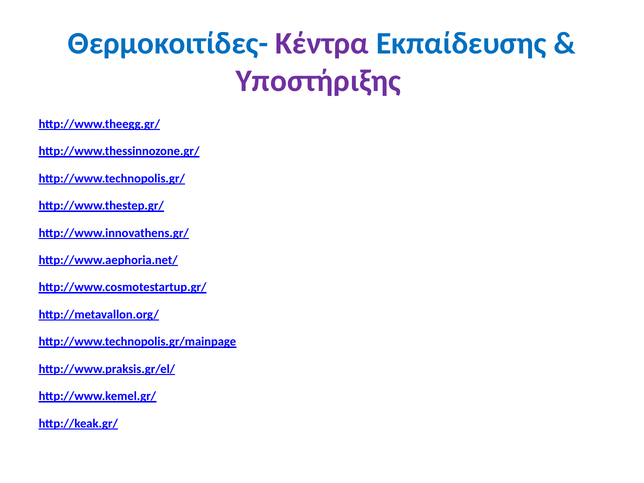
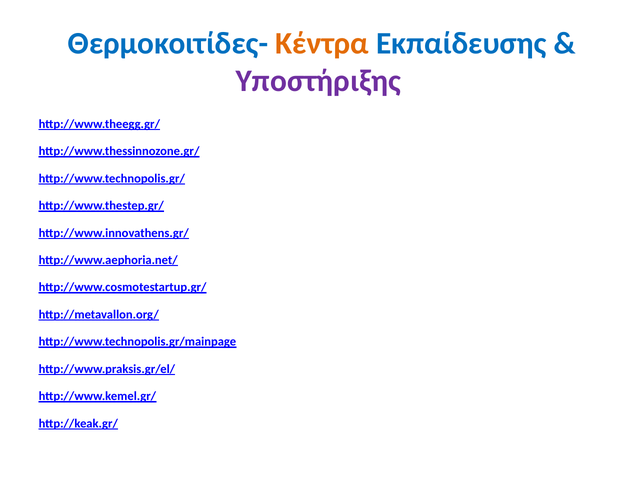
Κέντρα colour: purple -> orange
